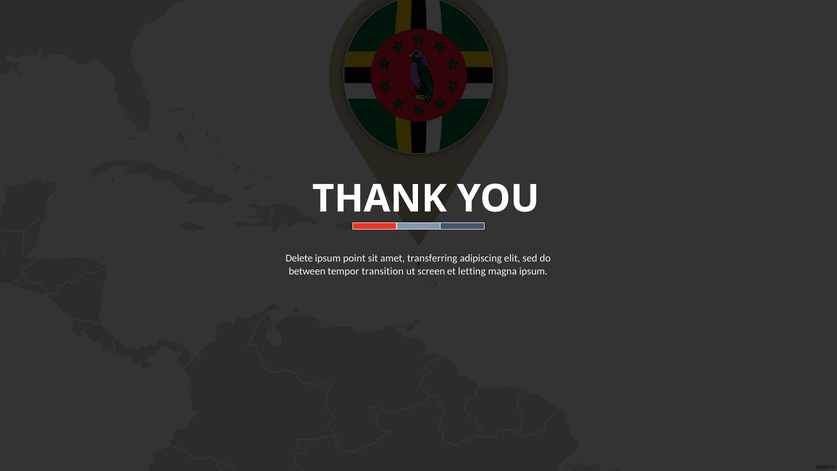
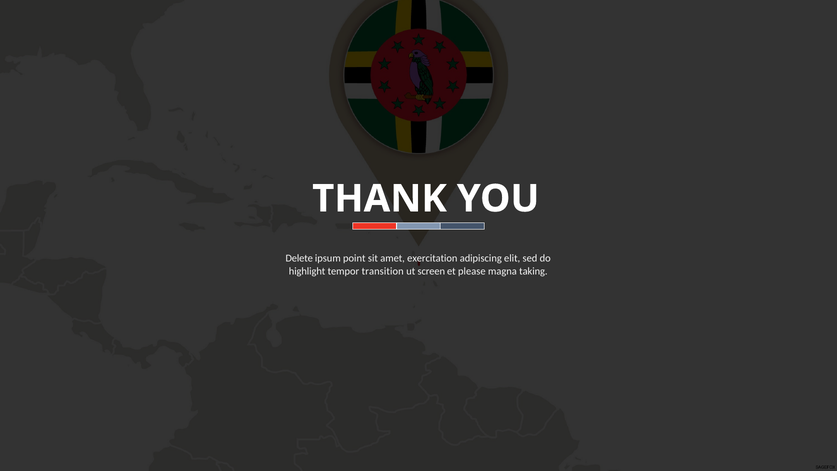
transferring: transferring -> exercitation
between: between -> highlight
letting: letting -> please
magna ipsum: ipsum -> taking
